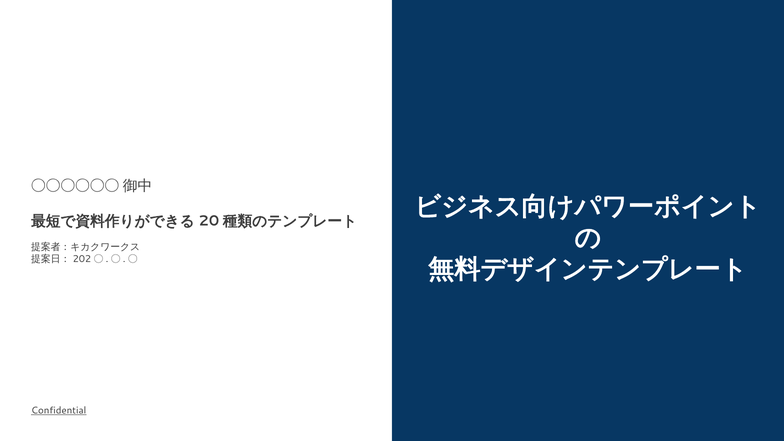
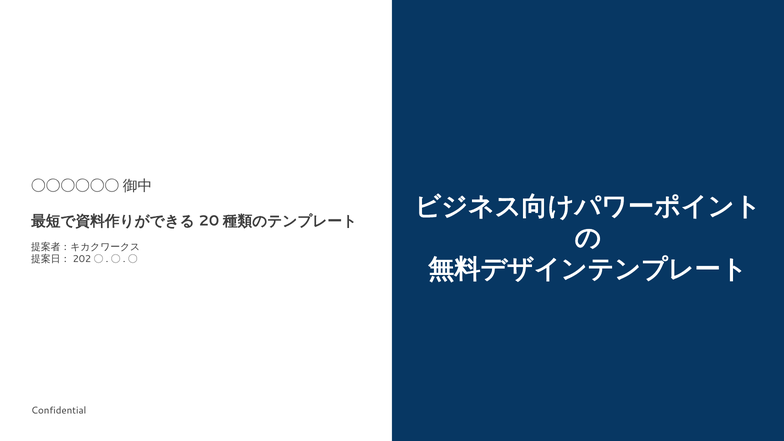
Confidential underline: present -> none
